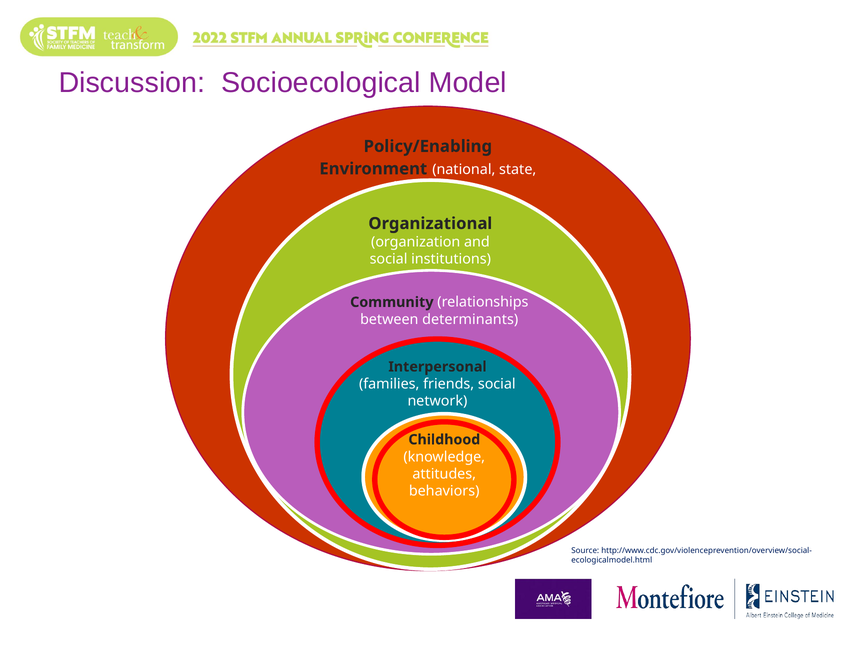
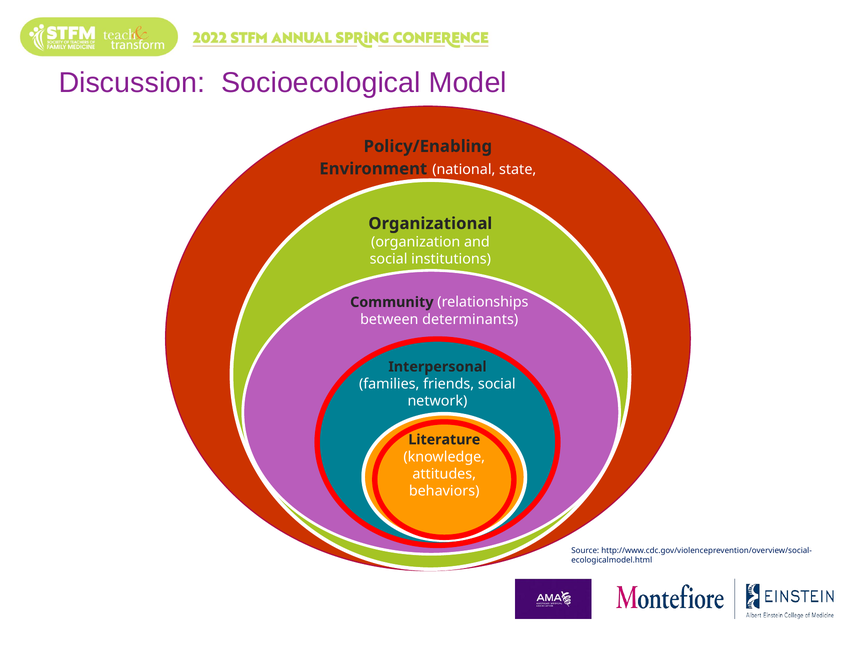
Childhood: Childhood -> Literature
